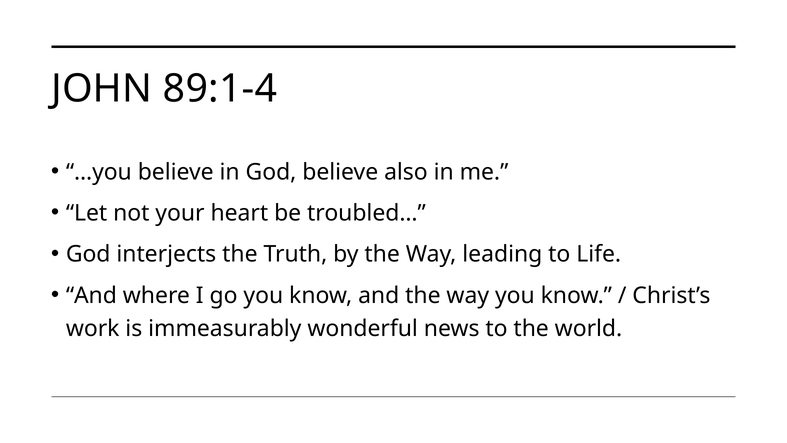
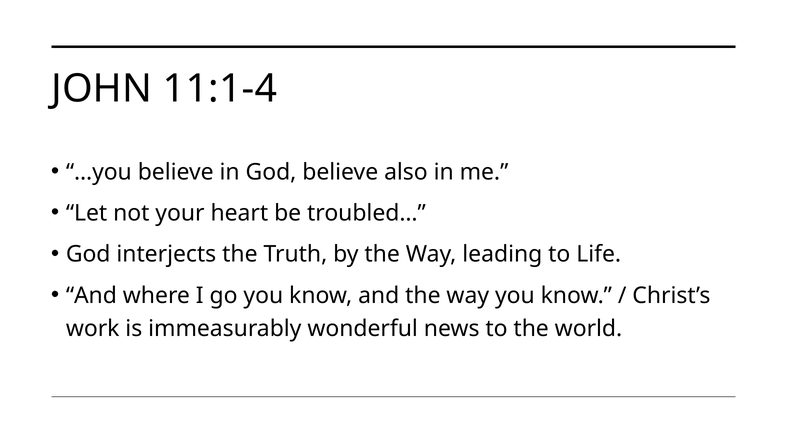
89:1-4: 89:1-4 -> 11:1-4
